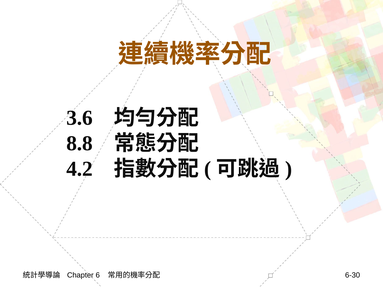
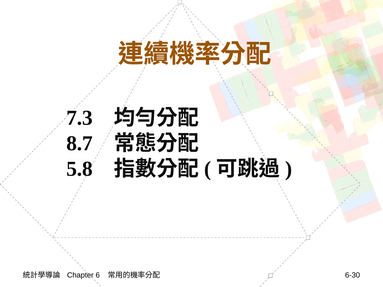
3.6: 3.6 -> 7.3
8.8: 8.8 -> 8.7
4.2: 4.2 -> 5.8
